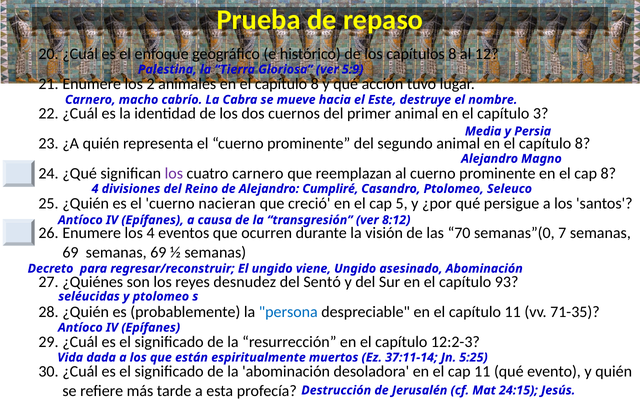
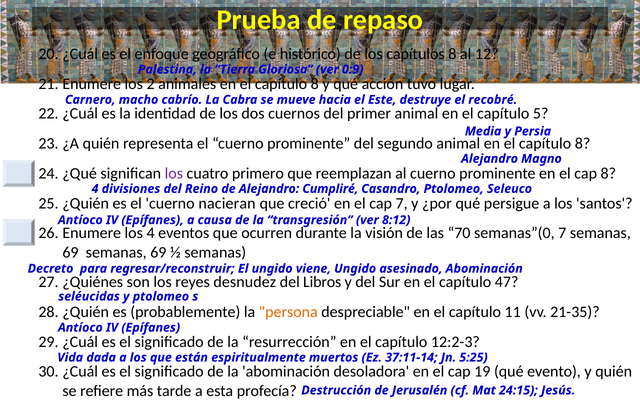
5:9: 5:9 -> 0:9
nombre: nombre -> recobré
3: 3 -> 5
cuatro carnero: carnero -> primero
cap 5: 5 -> 7
Sentó: Sentó -> Libros
93: 93 -> 47
persona colour: blue -> orange
71-35: 71-35 -> 21-35
cap 11: 11 -> 19
